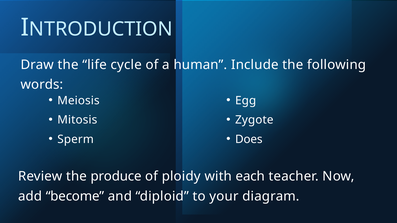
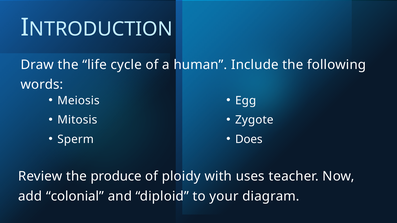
each: each -> uses
become: become -> colonial
